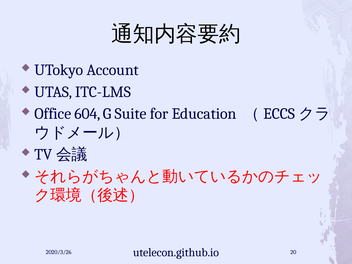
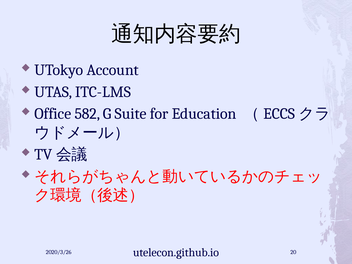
604: 604 -> 582
